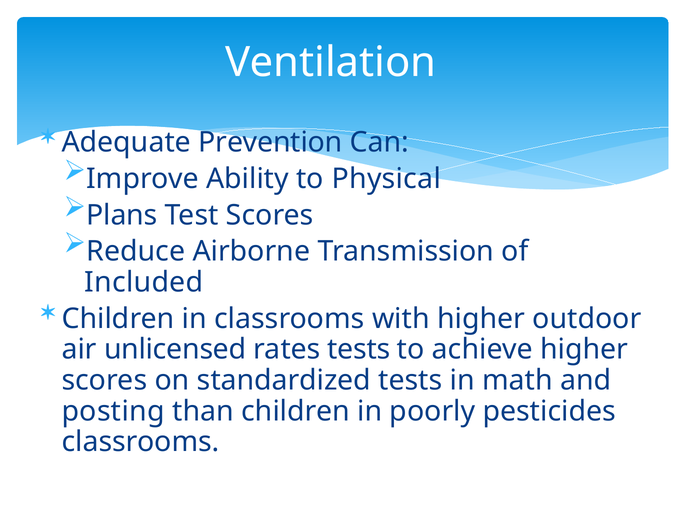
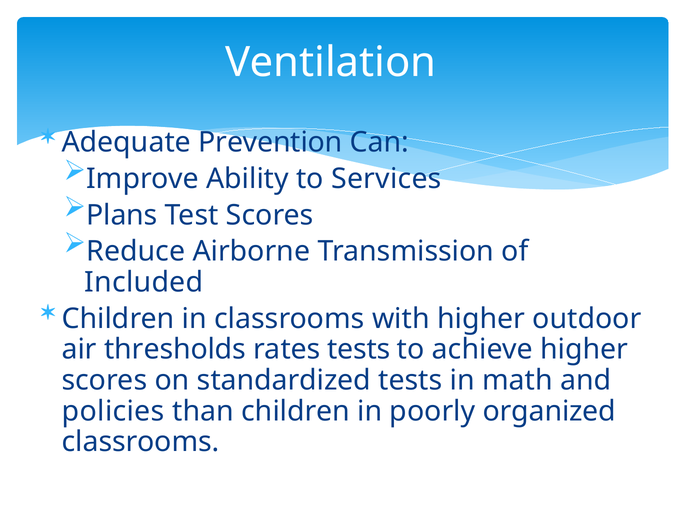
Physical: Physical -> Services
unlicensed: unlicensed -> thresholds
posting: posting -> policies
pesticides: pesticides -> organized
